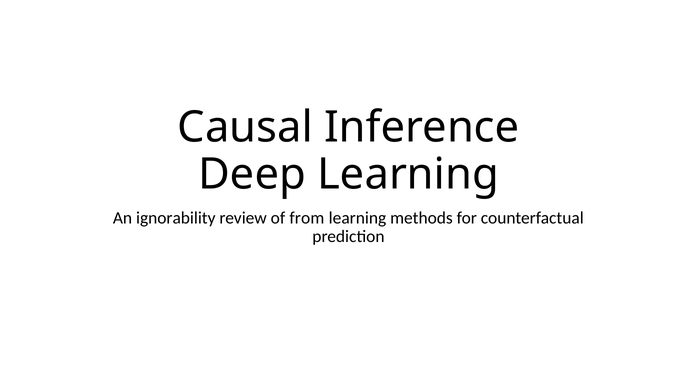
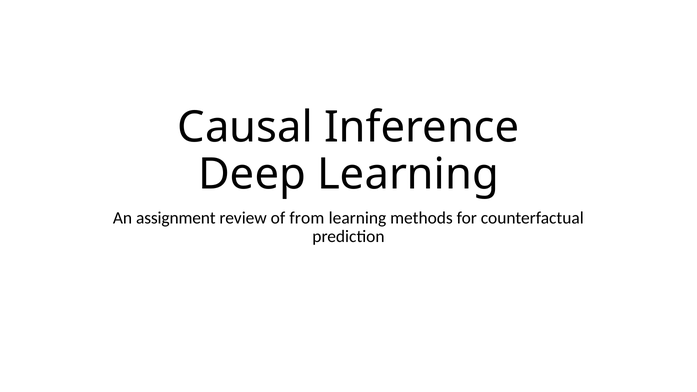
ignorability: ignorability -> assignment
